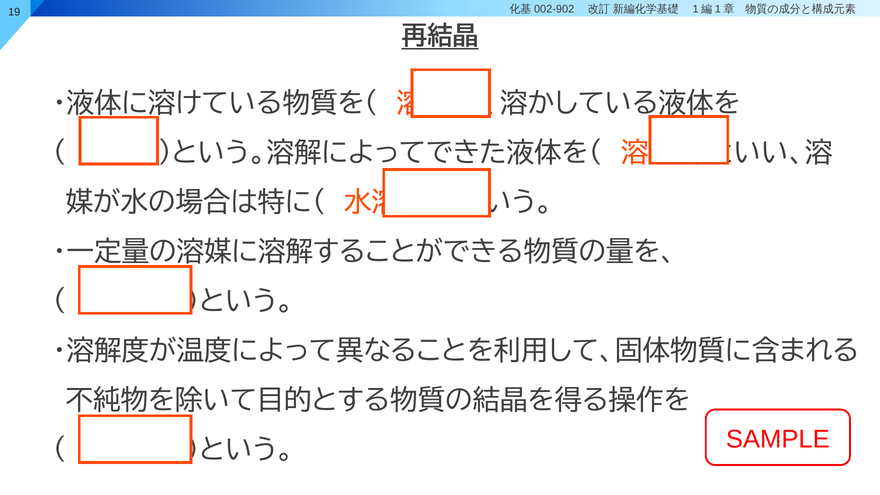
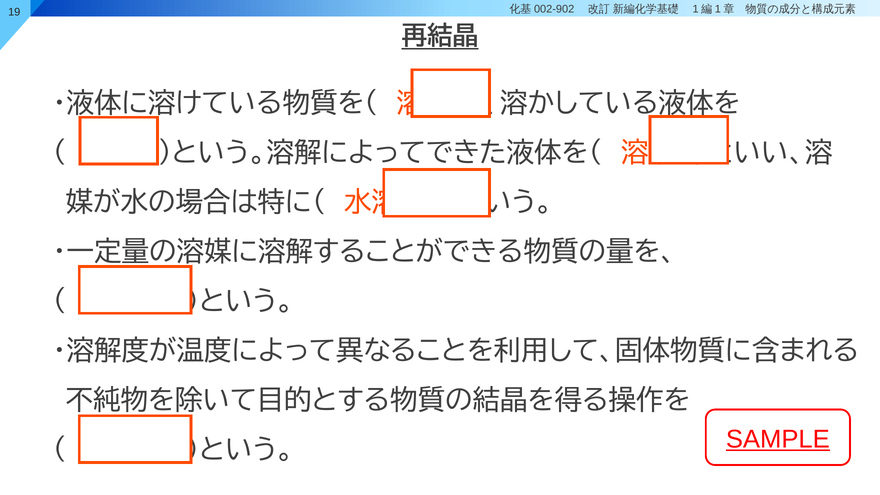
SAMPLE underline: none -> present
